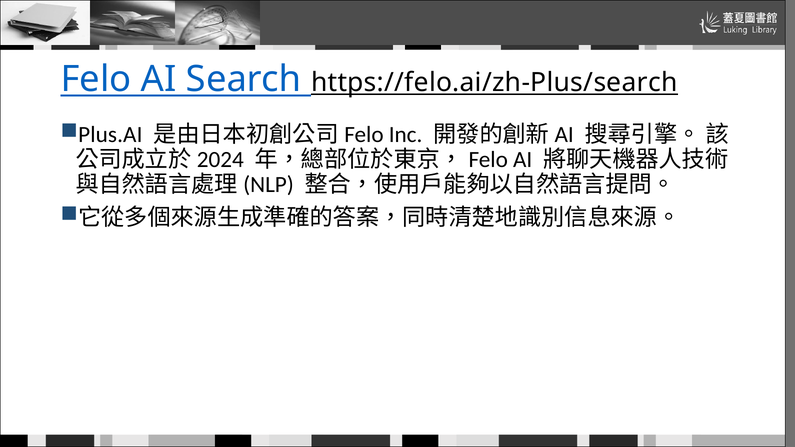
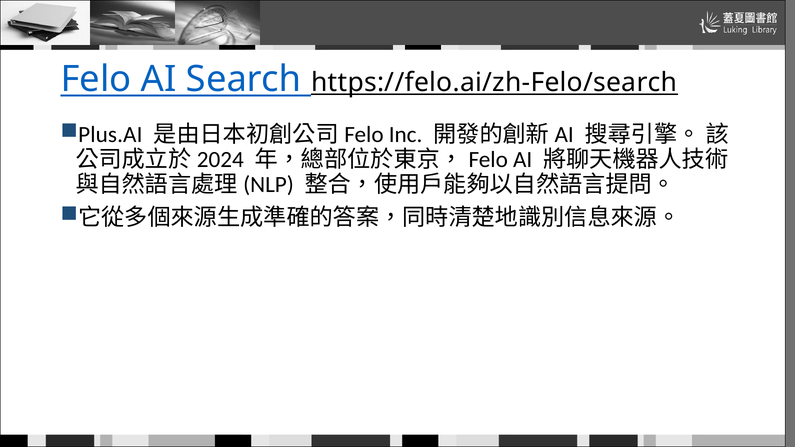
https://felo.ai/zh-Plus/search: https://felo.ai/zh-Plus/search -> https://felo.ai/zh-Felo/search
